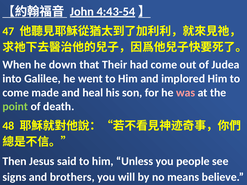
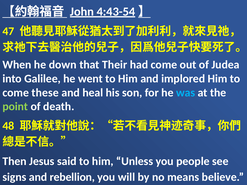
made: made -> these
was colour: pink -> light blue
brothers: brothers -> rebellion
